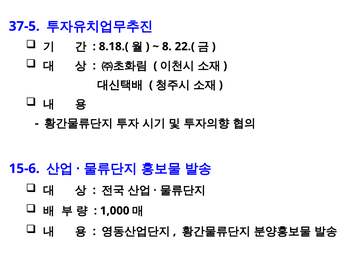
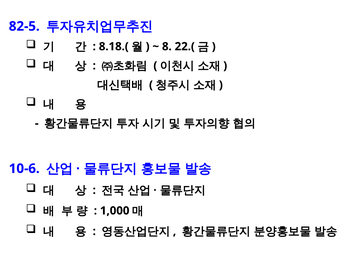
37-5: 37-5 -> 82-5
15-6: 15-6 -> 10-6
